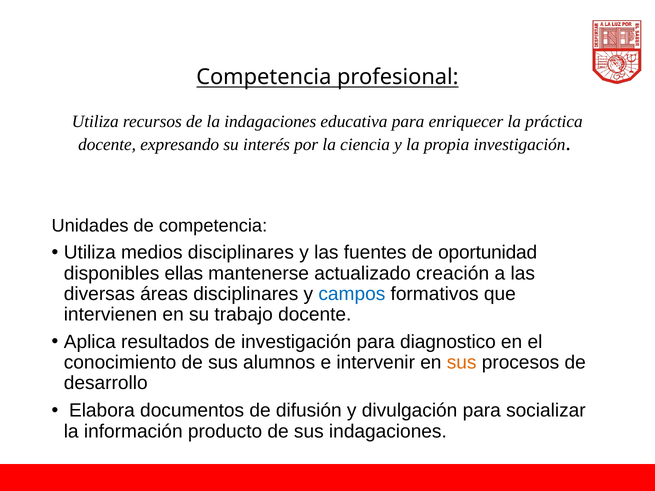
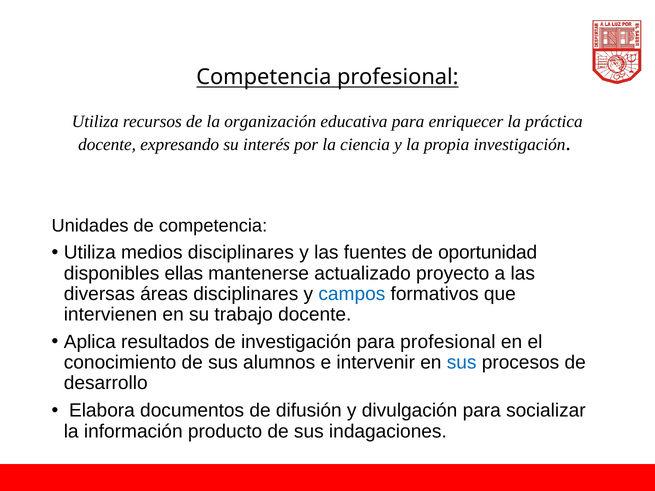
la indagaciones: indagaciones -> organización
creación: creación -> proyecto
para diagnostico: diagnostico -> profesional
sus at (462, 363) colour: orange -> blue
